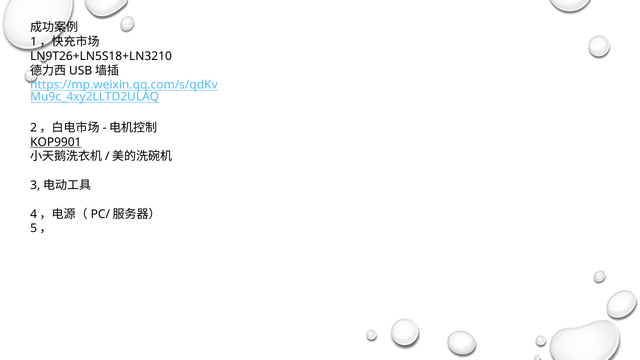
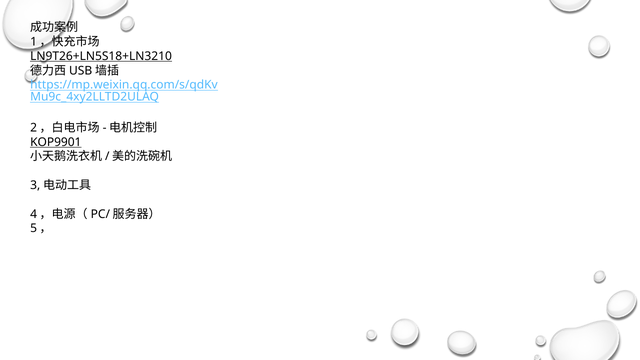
LN9T26+LN5S18+LN3210 underline: none -> present
